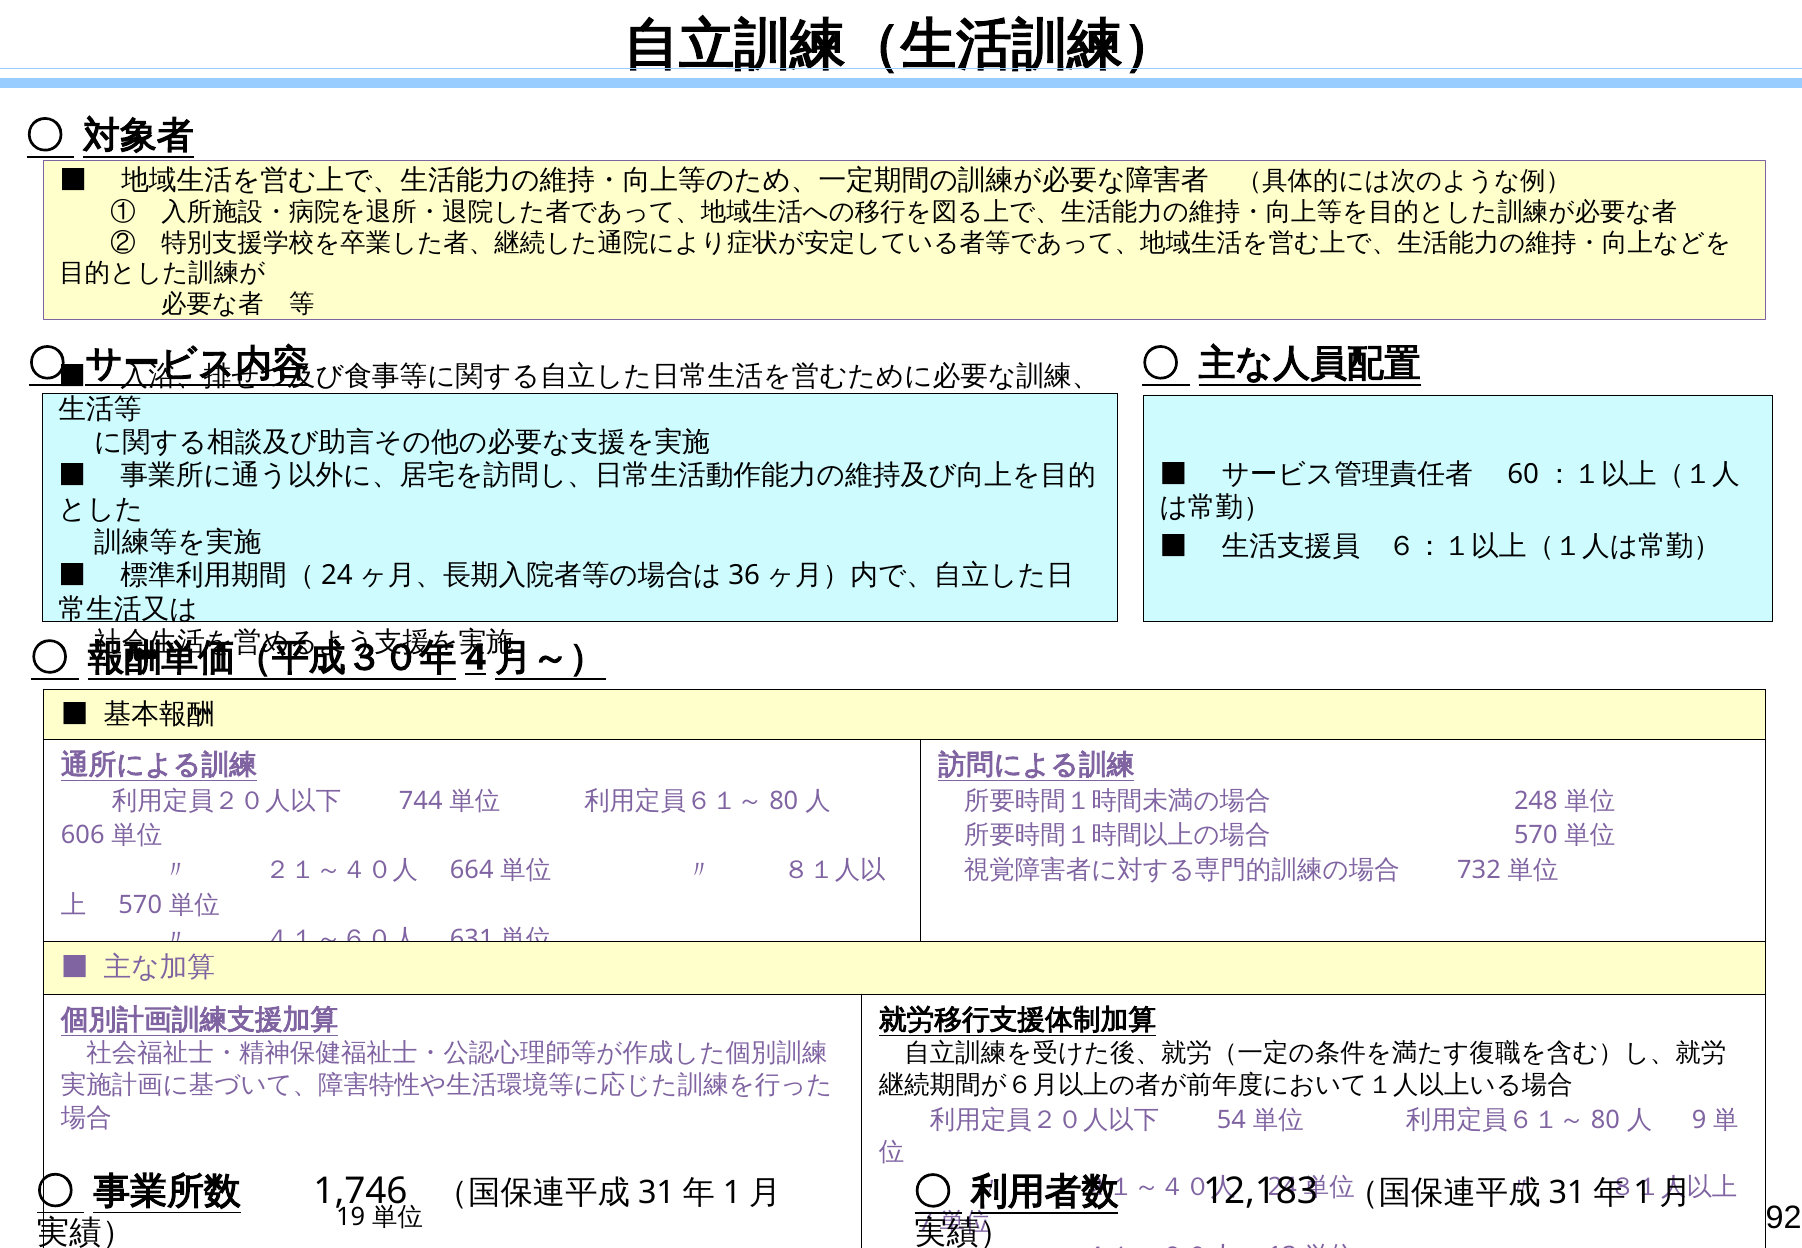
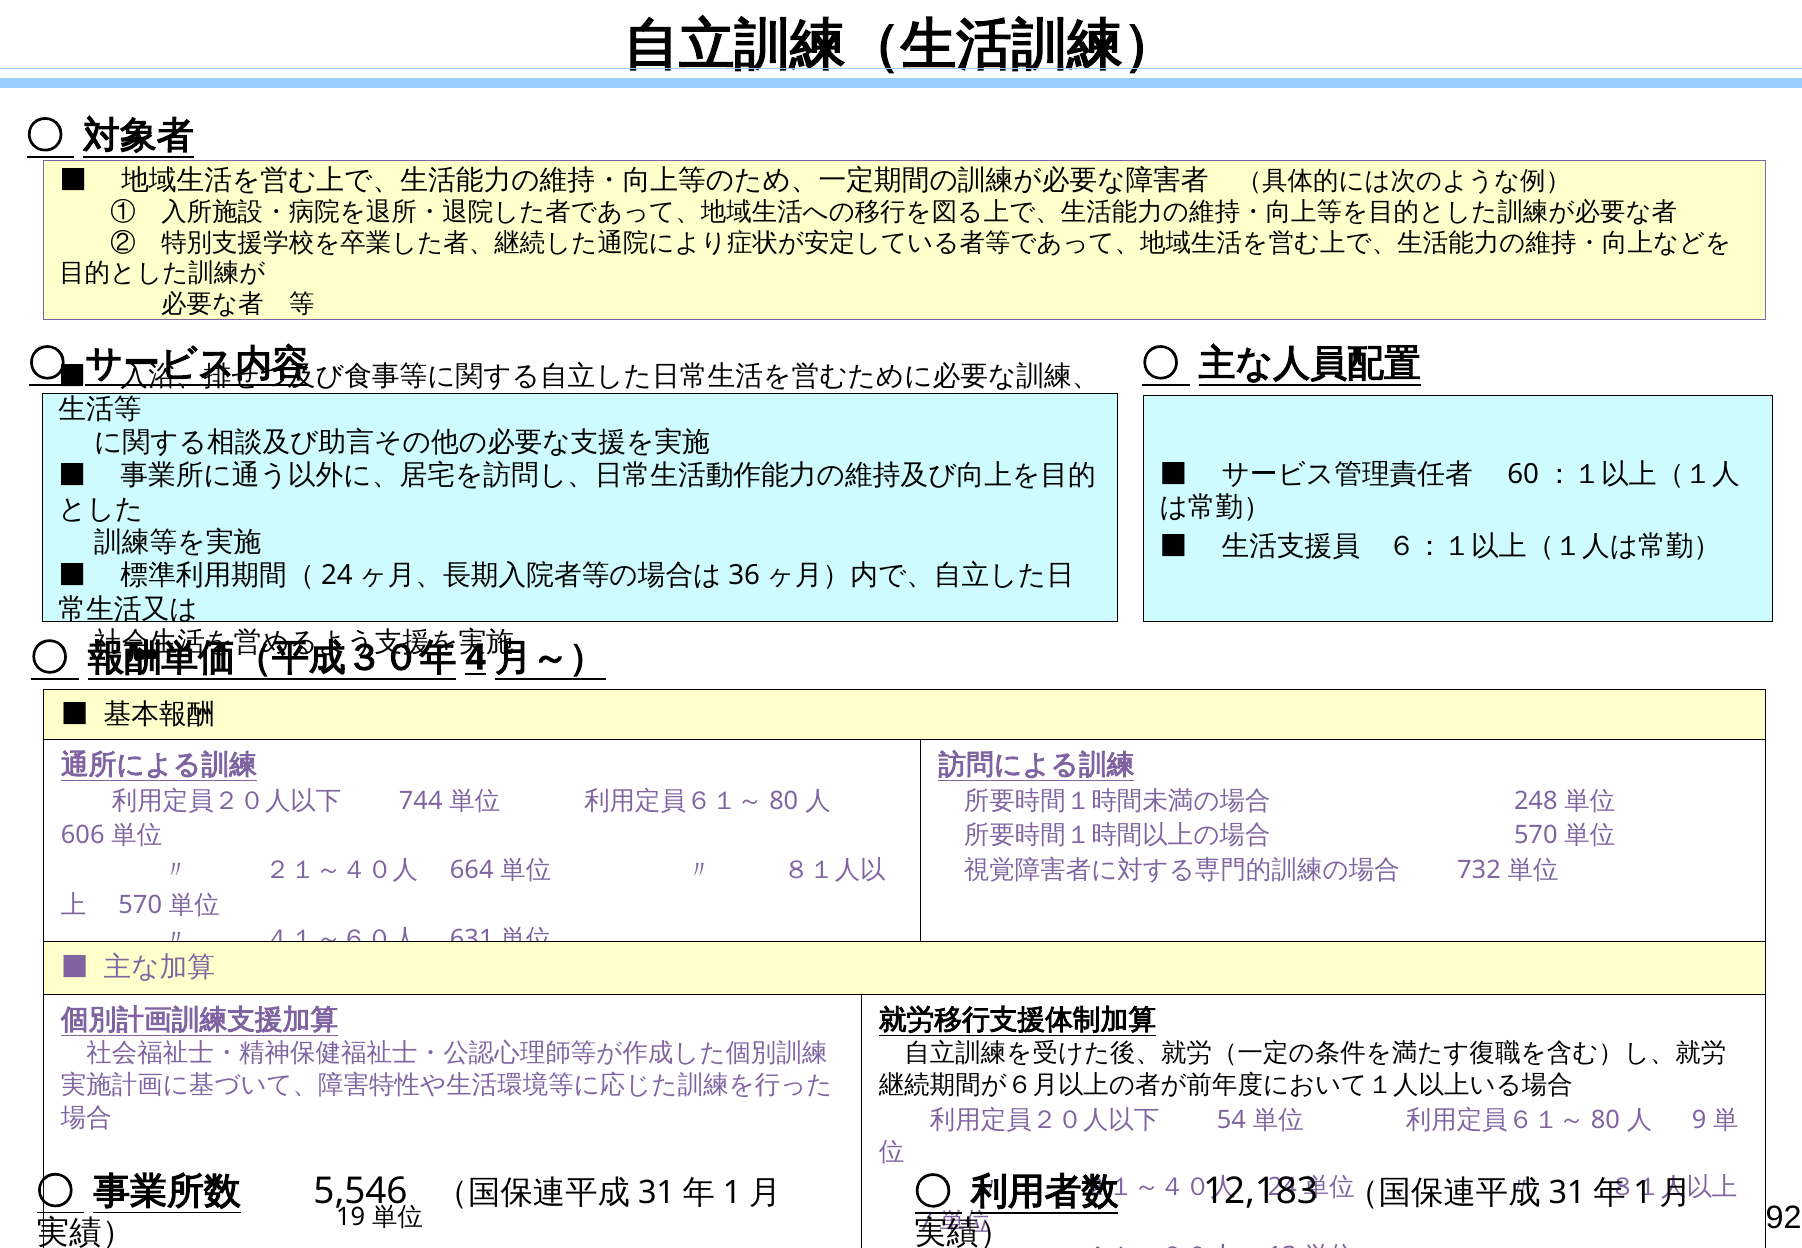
1,746: 1,746 -> 5,546
